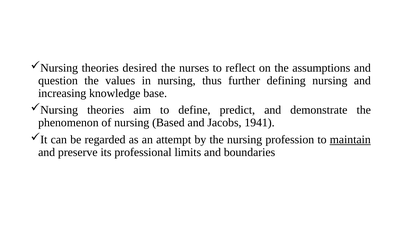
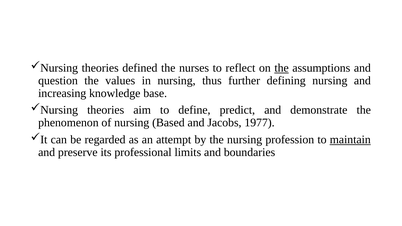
desired: desired -> defined
the at (282, 68) underline: none -> present
1941: 1941 -> 1977
